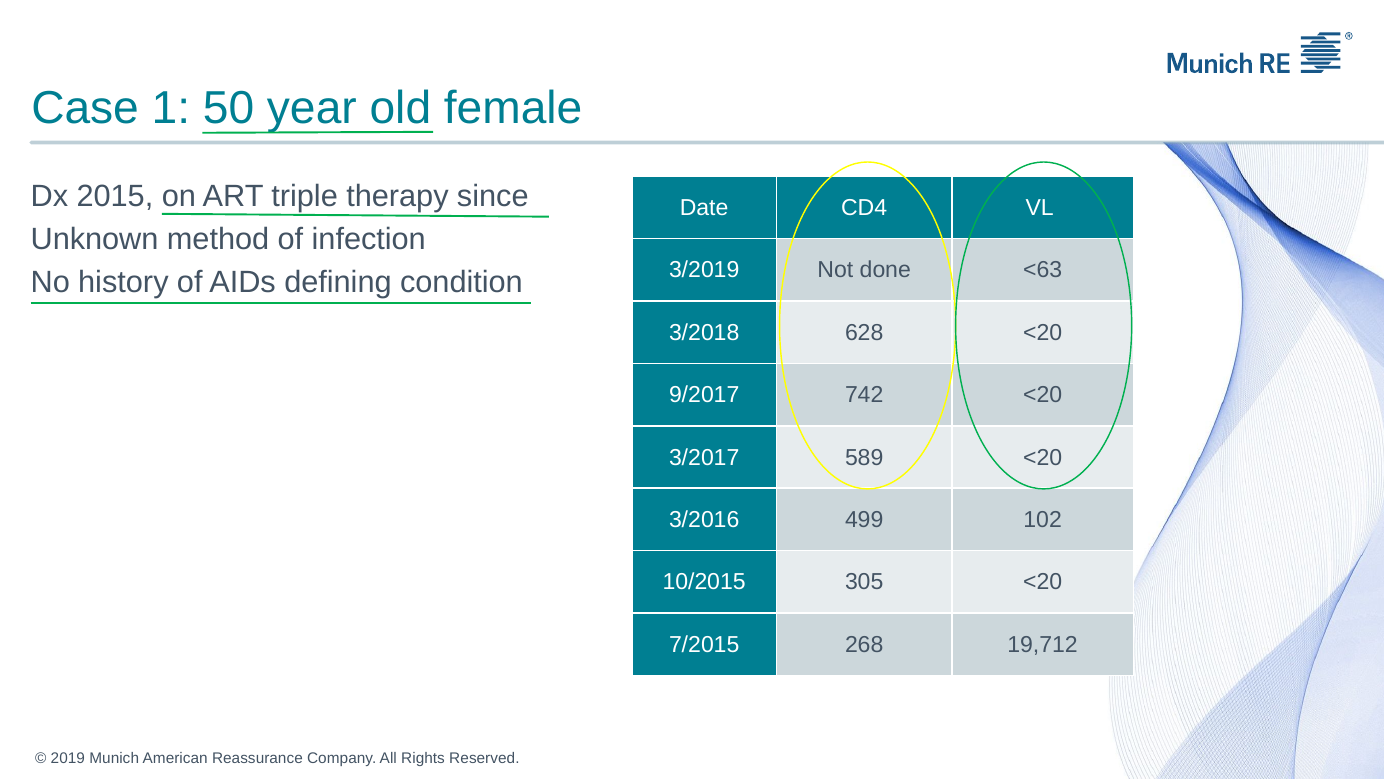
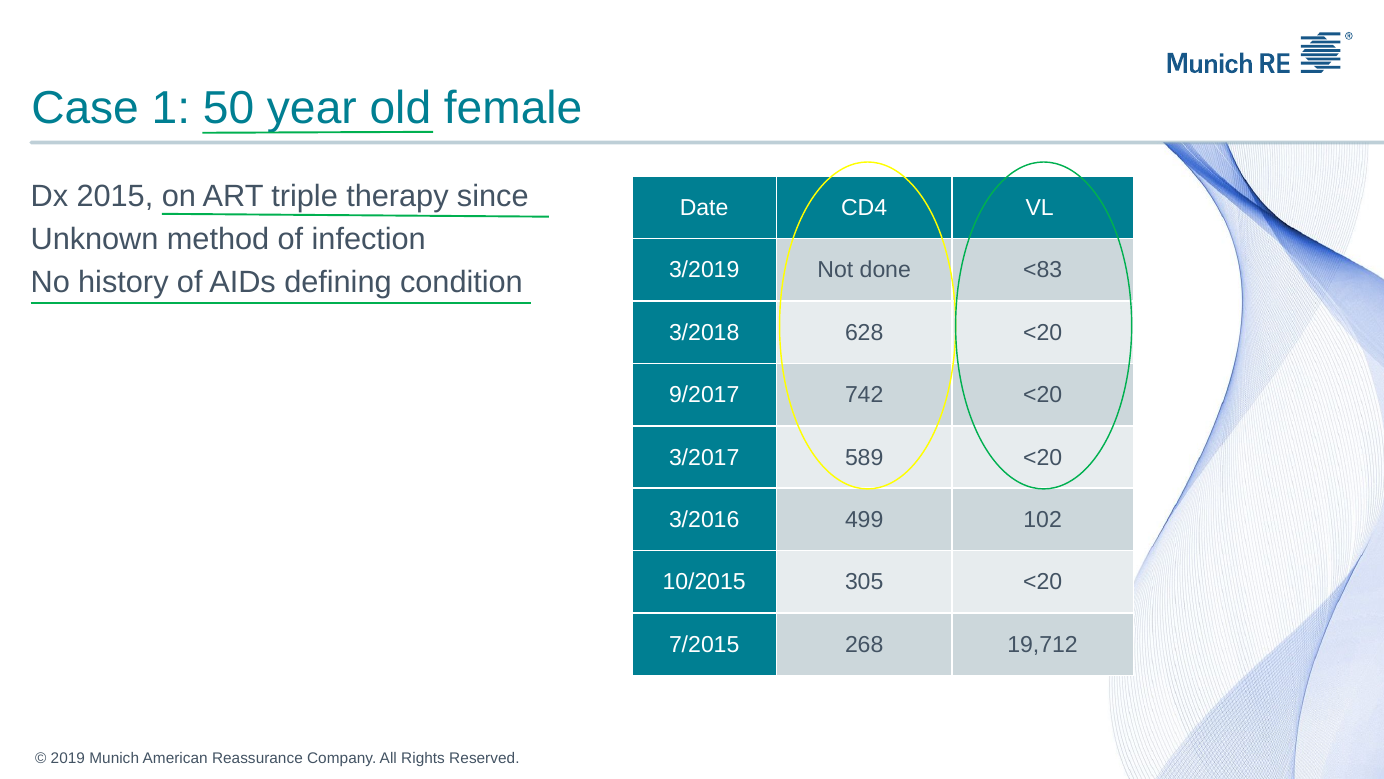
<63: <63 -> <83
